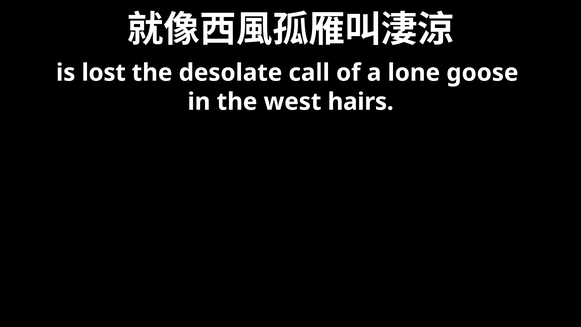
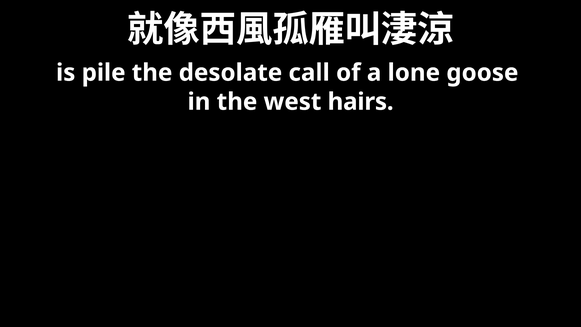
lost: lost -> pile
